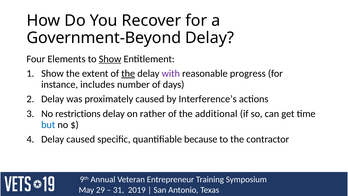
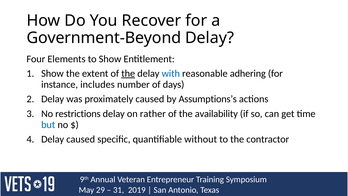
Show at (110, 59) underline: present -> none
with colour: purple -> blue
progress: progress -> adhering
Interference’s: Interference’s -> Assumptions’s
additional: additional -> availability
because: because -> without
